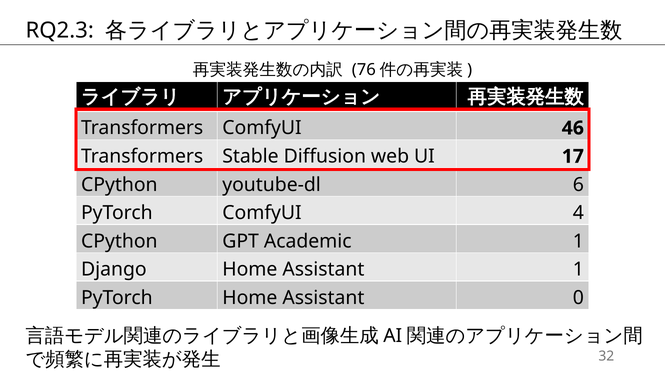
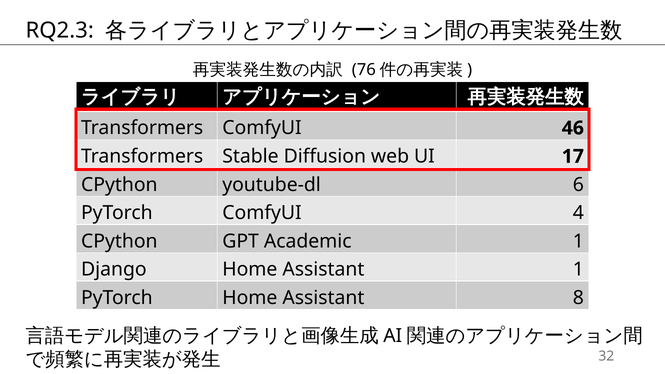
0: 0 -> 8
